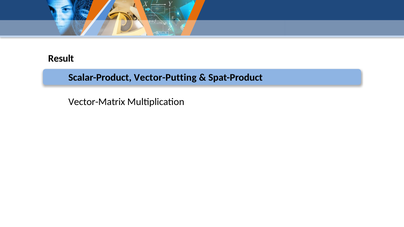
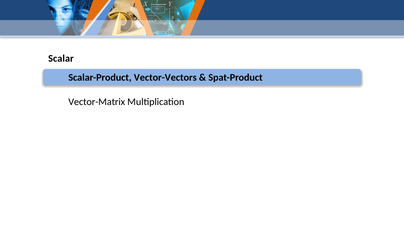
Result: Result -> Scalar
Vector-Putting: Vector-Putting -> Vector-Vectors
